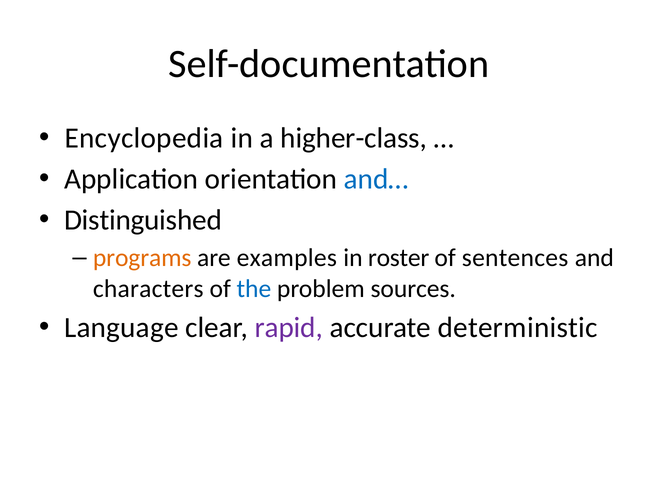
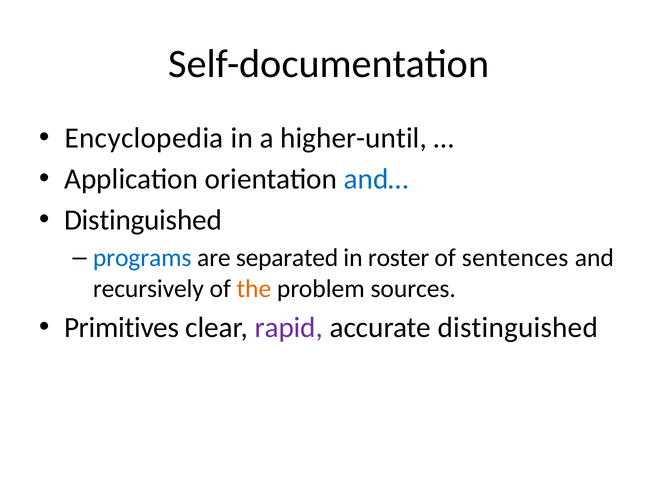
higher-class: higher-class -> higher-until
programs colour: orange -> blue
examples: examples -> separated
characters: characters -> recursively
the colour: blue -> orange
Language: Language -> Primitives
accurate deterministic: deterministic -> distinguished
